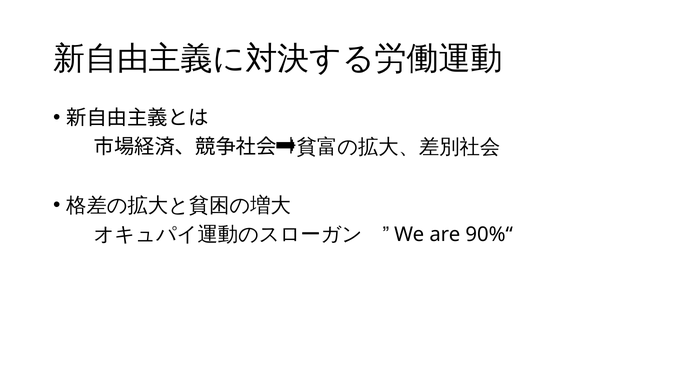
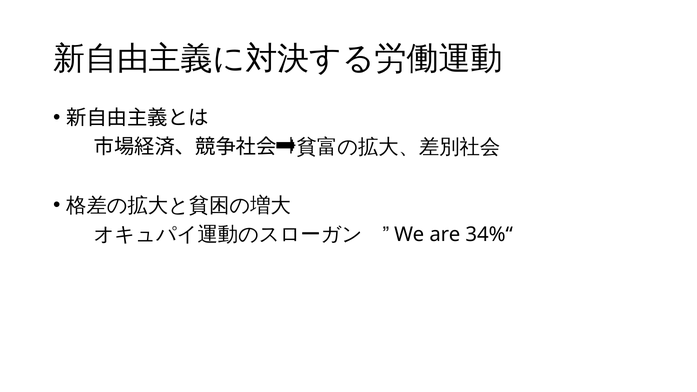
90%“: 90%“ -> 34%“
